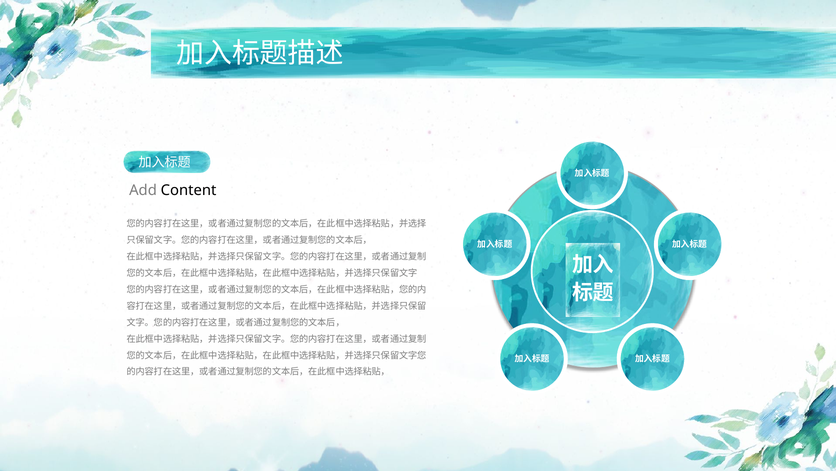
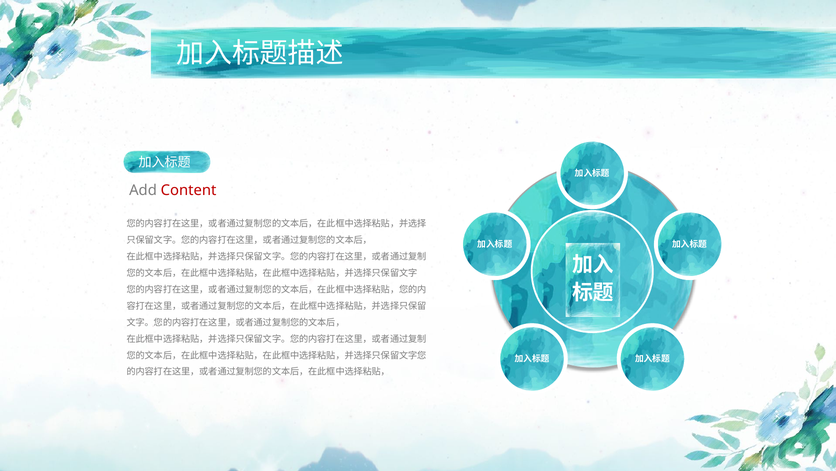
Content colour: black -> red
